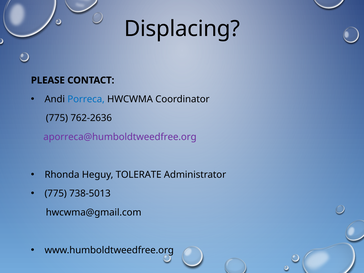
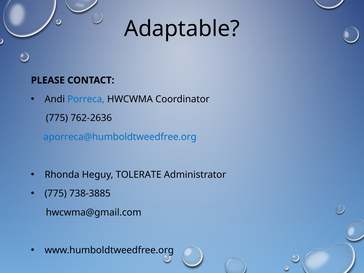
Displacing: Displacing -> Adaptable
aporreca@humboldtweedfree.org colour: purple -> blue
738-5013: 738-5013 -> 738-3885
